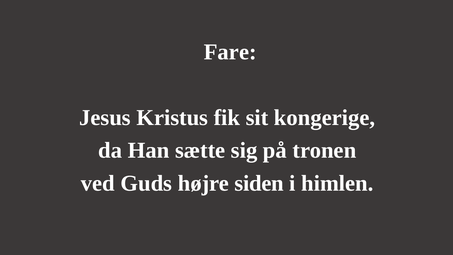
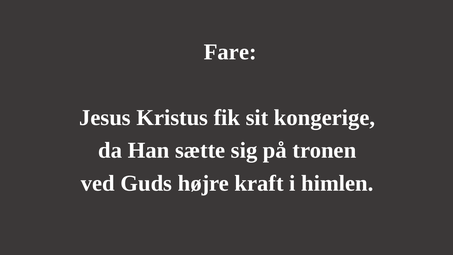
siden: siden -> kraft
